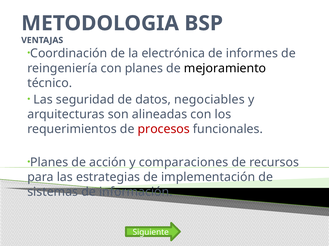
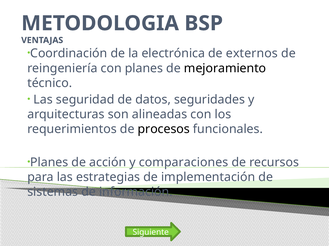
informes: informes -> externos
negociables: negociables -> seguridades
procesos colour: red -> black
